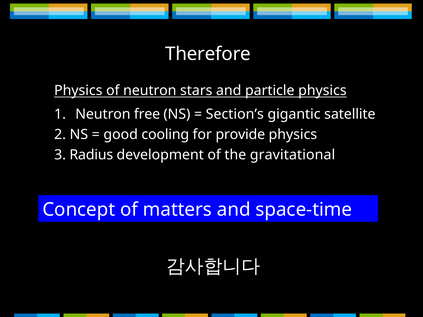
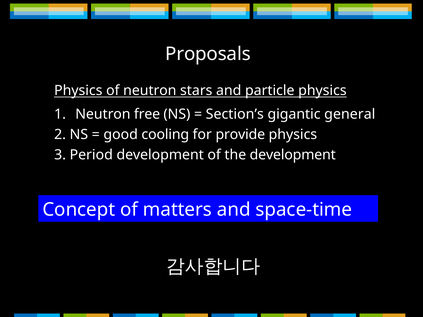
Therefore: Therefore -> Proposals
satellite: satellite -> general
Radius: Radius -> Period
the gravitational: gravitational -> development
